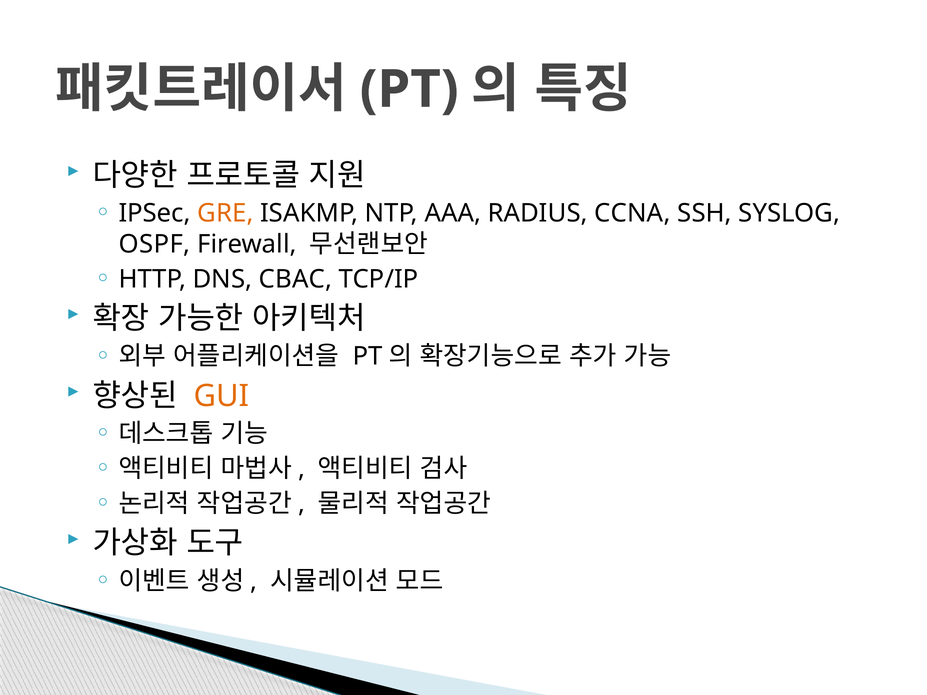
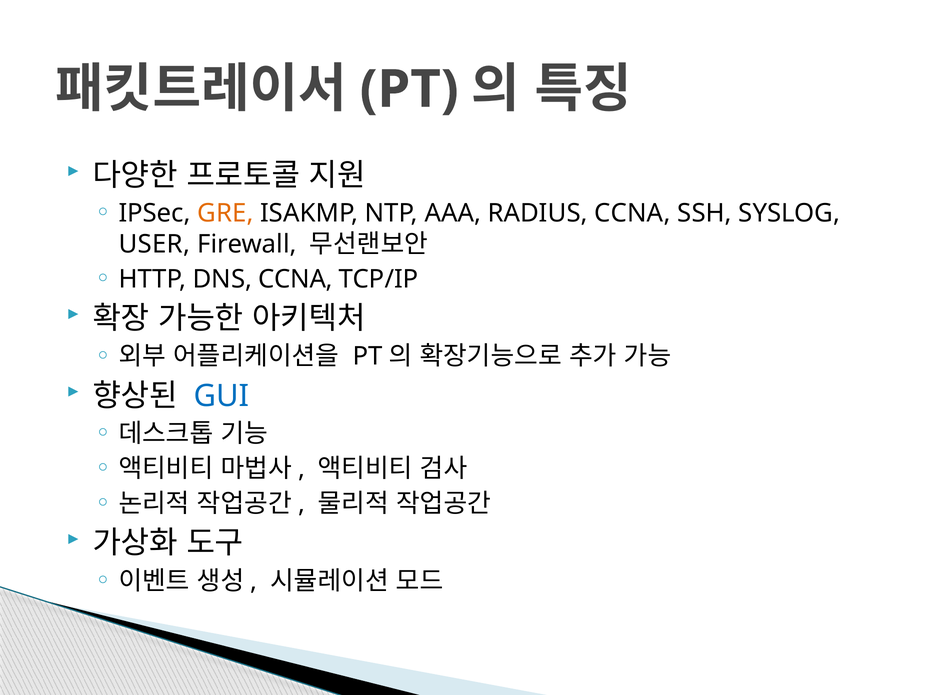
OSPF: OSPF -> USER
DNS CBAC: CBAC -> CCNA
GUI colour: orange -> blue
